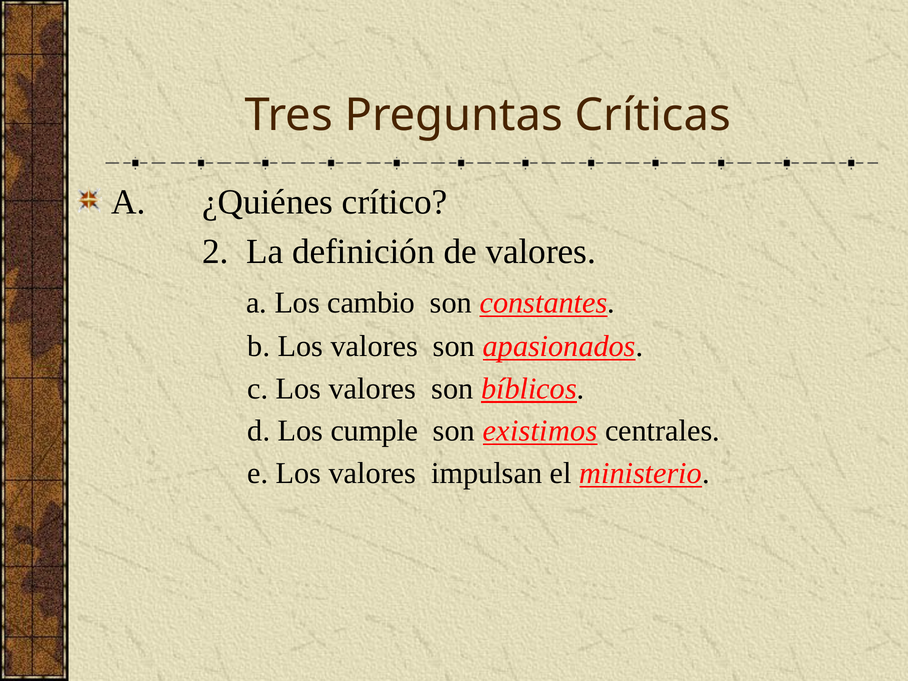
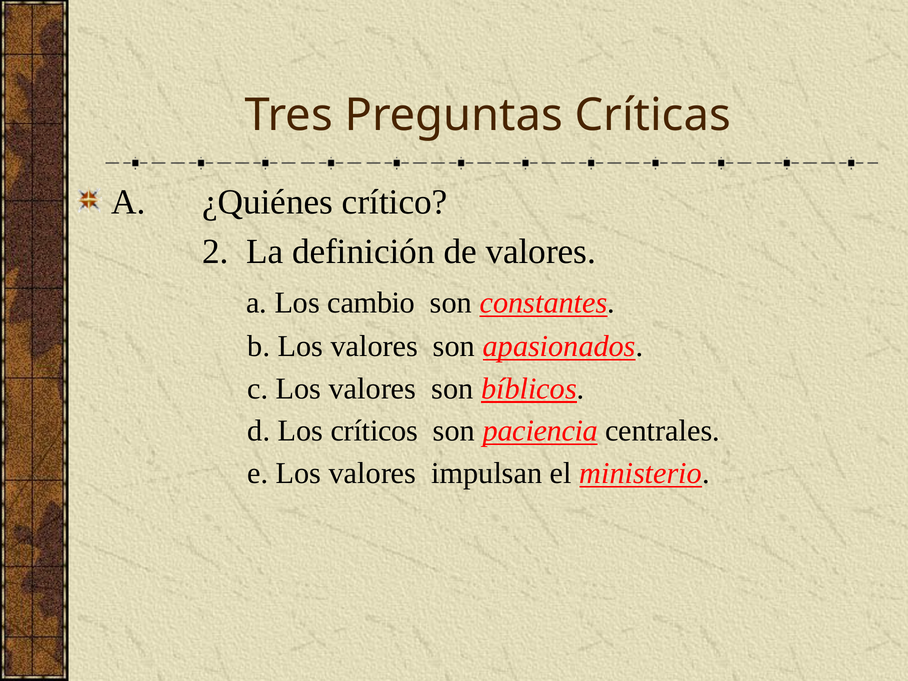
cumple: cumple -> críticos
existimos: existimos -> paciencia
